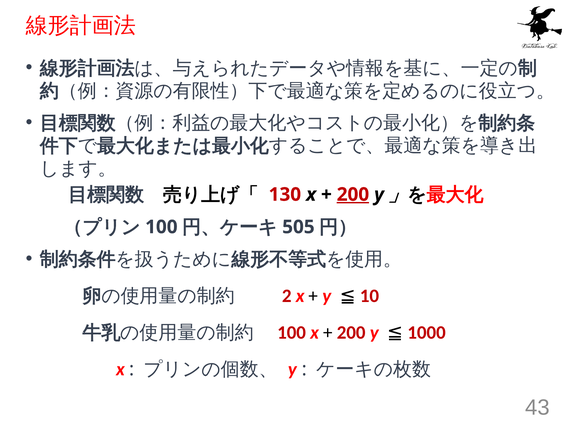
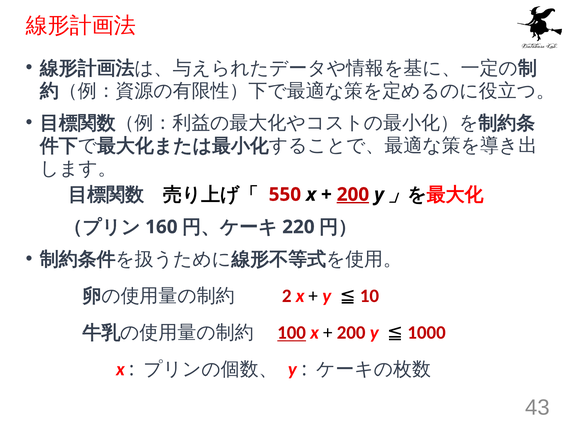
130: 130 -> 550
100 at (161, 227): 100 -> 160
505: 505 -> 220
100 at (292, 333) underline: none -> present
